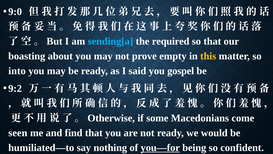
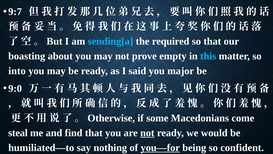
9:0: 9:0 -> 9:7
this colour: yellow -> light blue
gospel: gospel -> major
9:2: 9:2 -> 9:0
seen: seen -> steal
not at (147, 132) underline: none -> present
